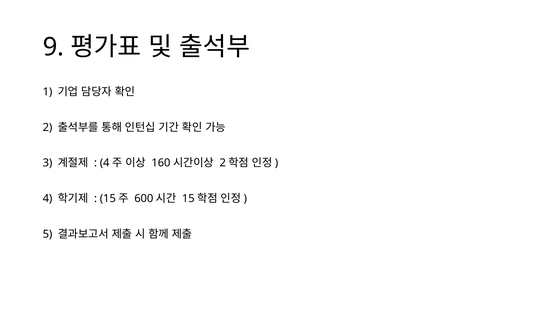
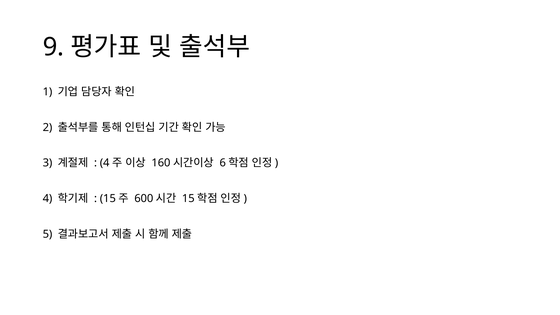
2 at (223, 163): 2 -> 6
